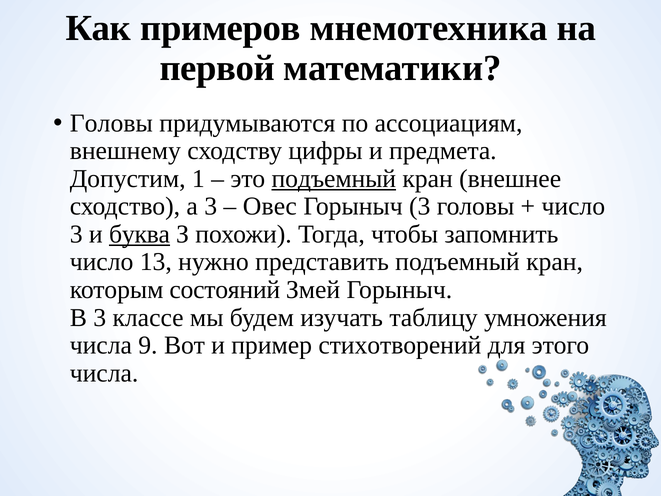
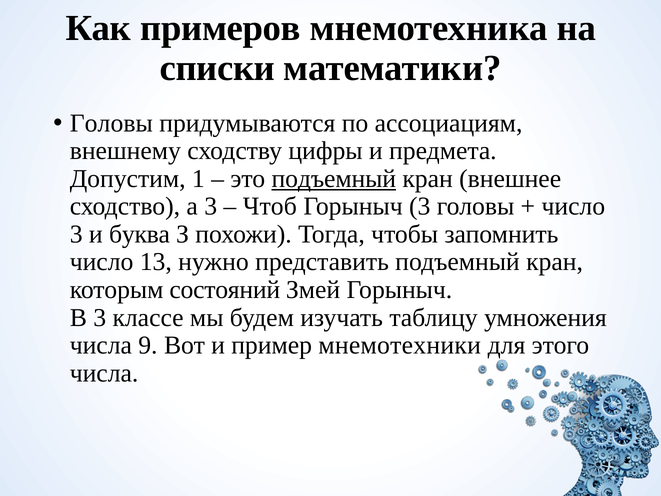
первой: первой -> списки
Овес: Овес -> Чтоб
буква underline: present -> none
стихотворений: стихотворений -> мнемотехники
